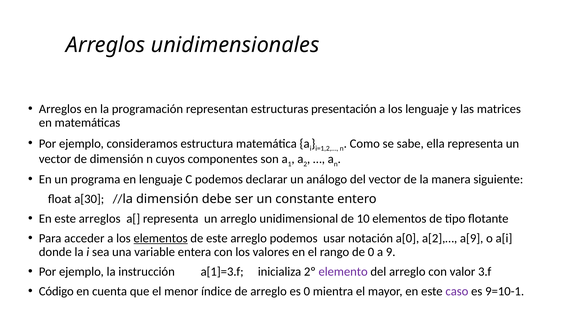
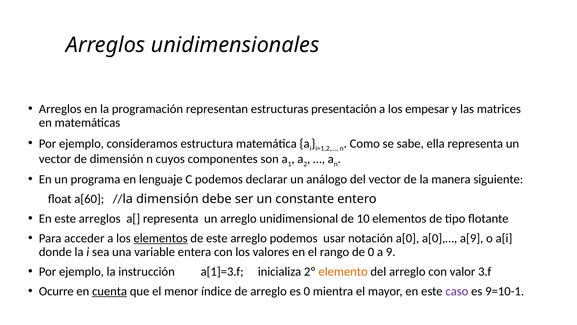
los lenguaje: lenguaje -> empesar
a[30: a[30 -> a[60
a[2],…: a[2],… -> a[0],…
elemento colour: purple -> orange
Código: Código -> Ocurre
cuenta underline: none -> present
